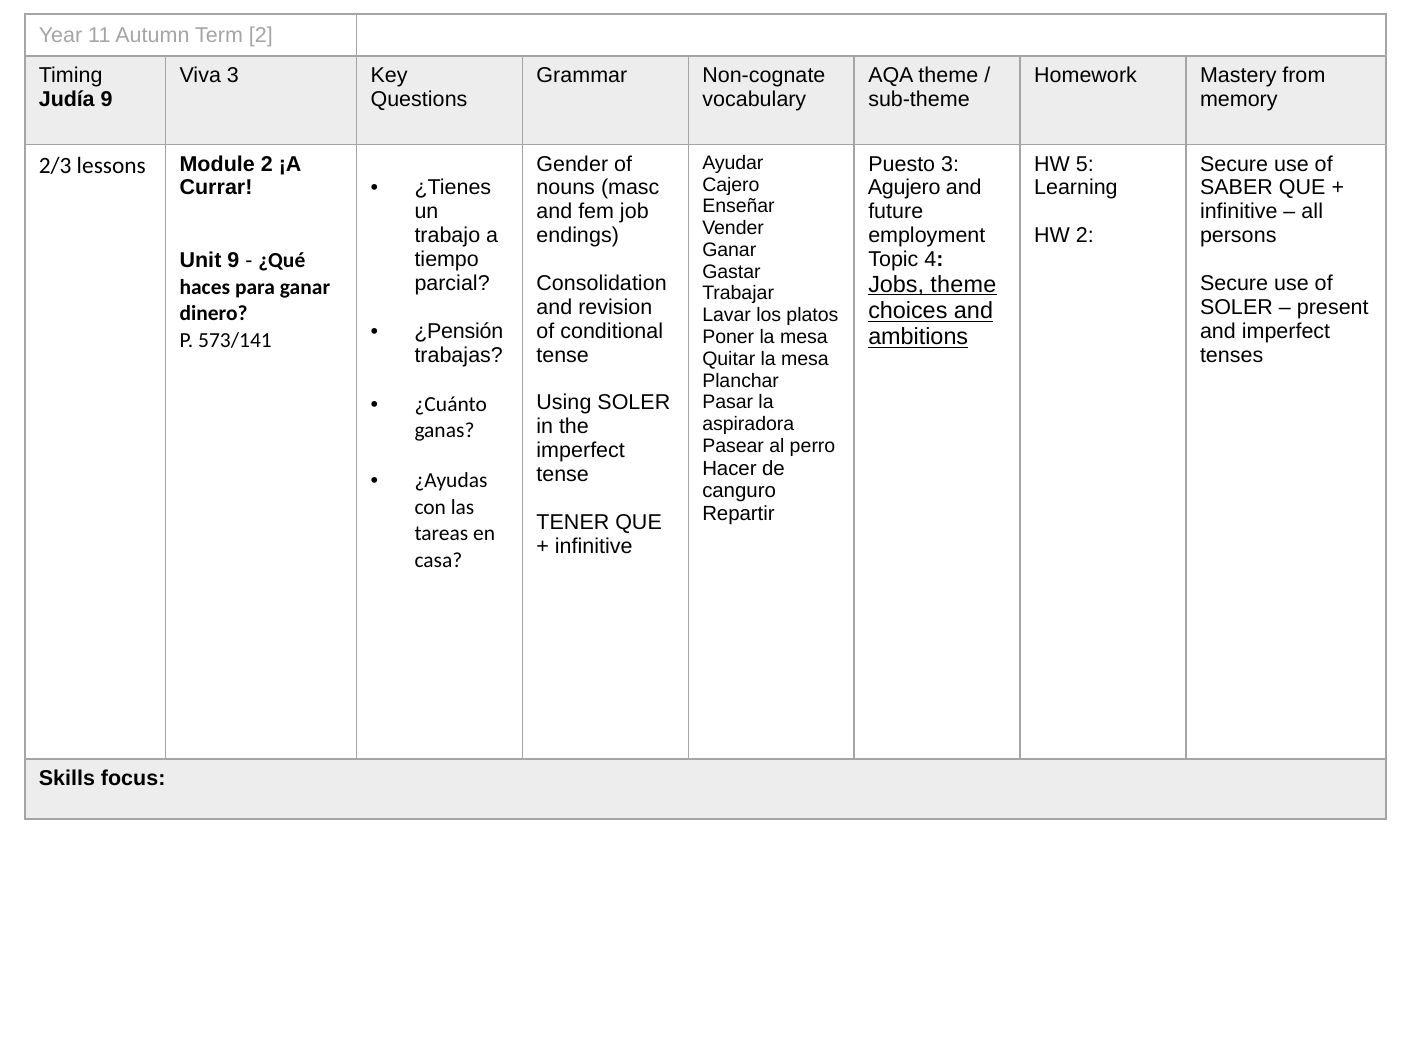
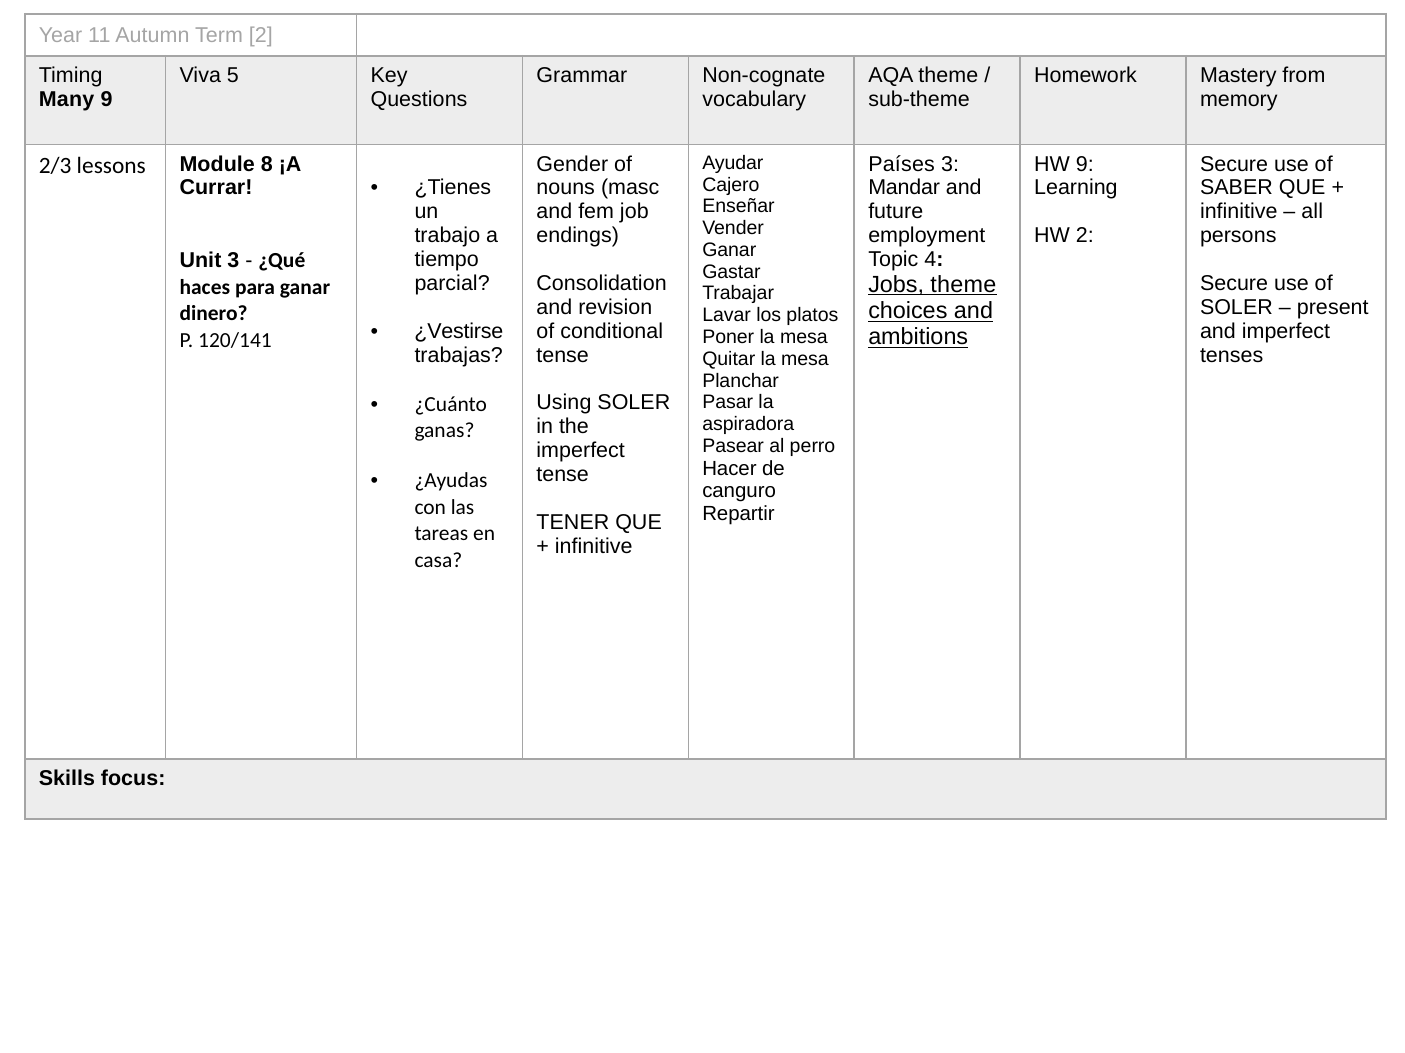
Viva 3: 3 -> 5
Judía: Judía -> Many
Puesto: Puesto -> Países
HW 5: 5 -> 9
Module 2: 2 -> 8
Agujero: Agujero -> Mandar
Unit 9: 9 -> 3
¿Pensión: ¿Pensión -> ¿Vestirse
573/141: 573/141 -> 120/141
